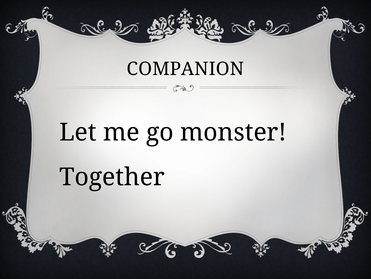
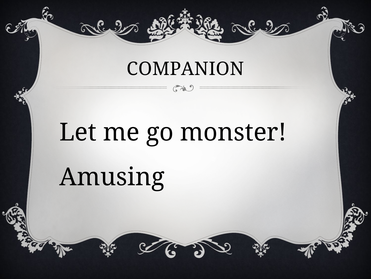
Together: Together -> Amusing
